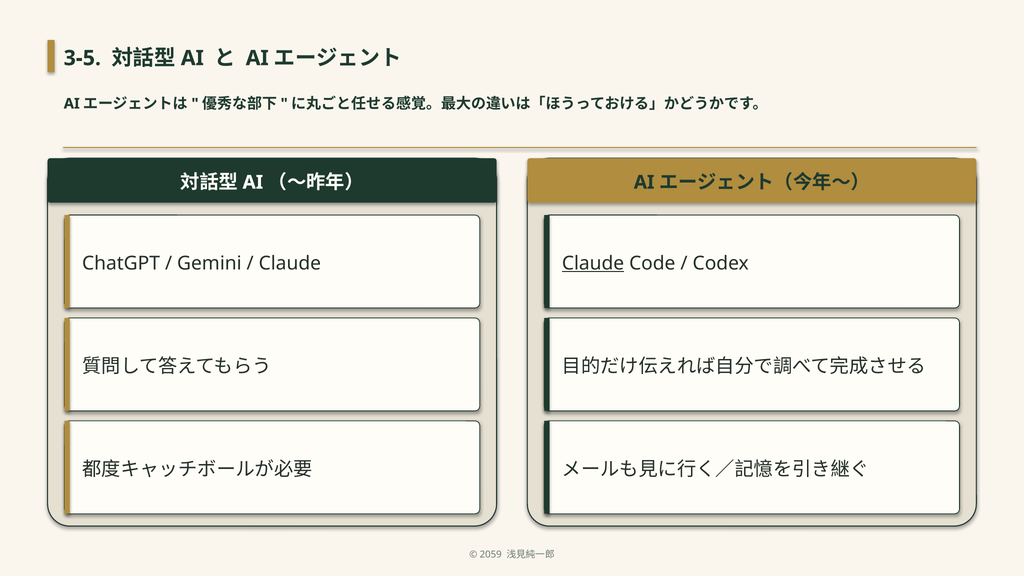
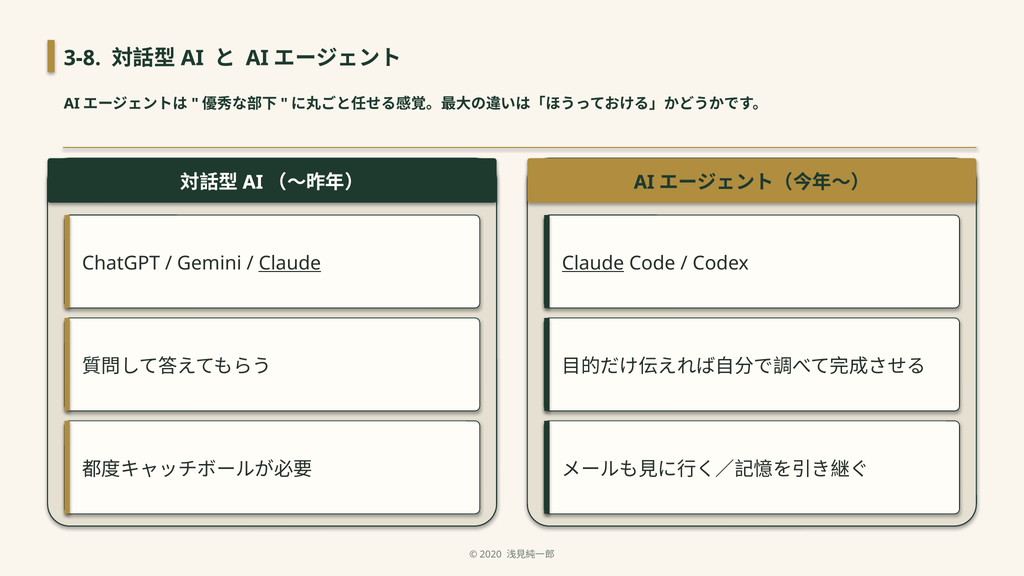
3-5: 3-5 -> 3-8
Claude at (290, 263) underline: none -> present
2059: 2059 -> 2020
